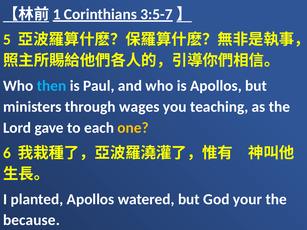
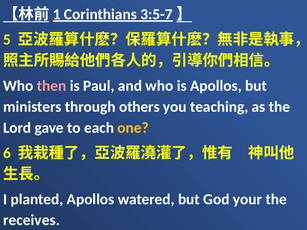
then colour: light blue -> pink
wages: wages -> others
because: because -> receives
